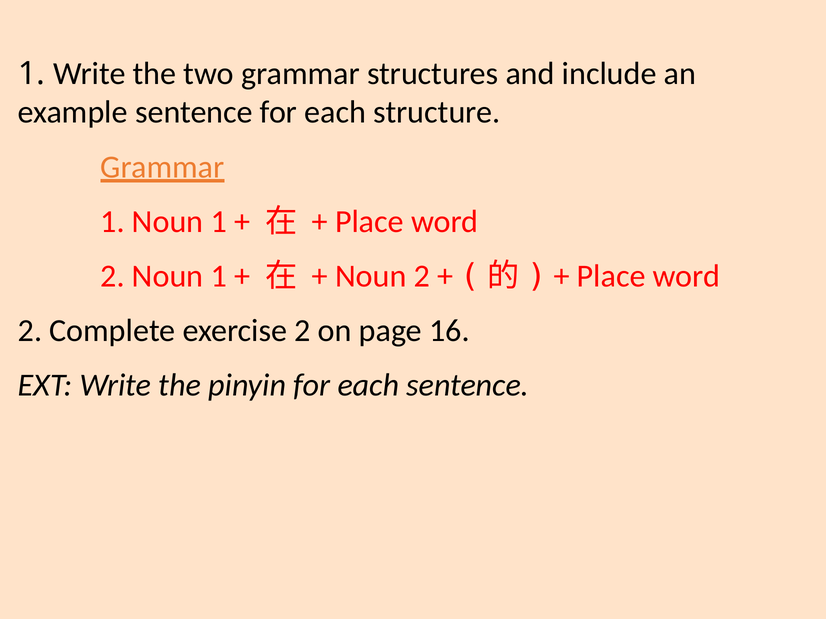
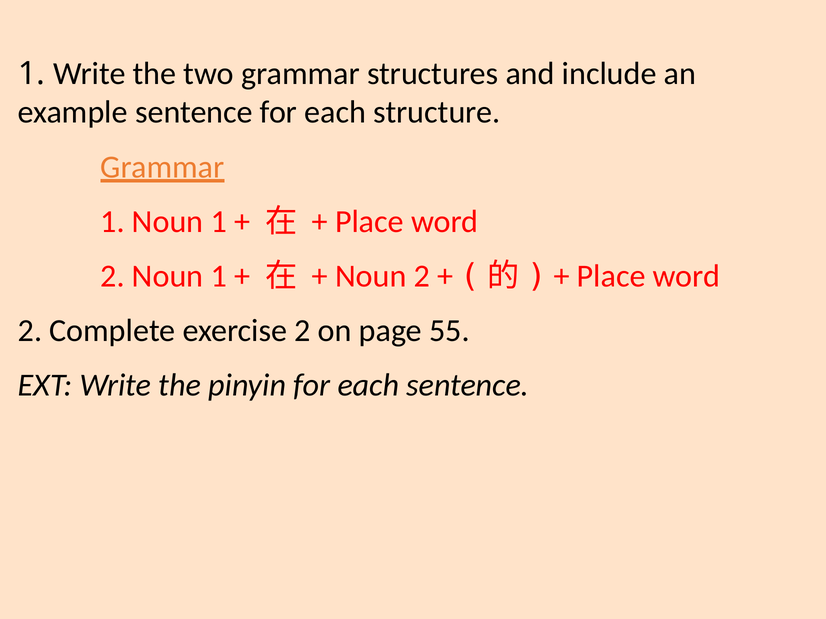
16: 16 -> 55
